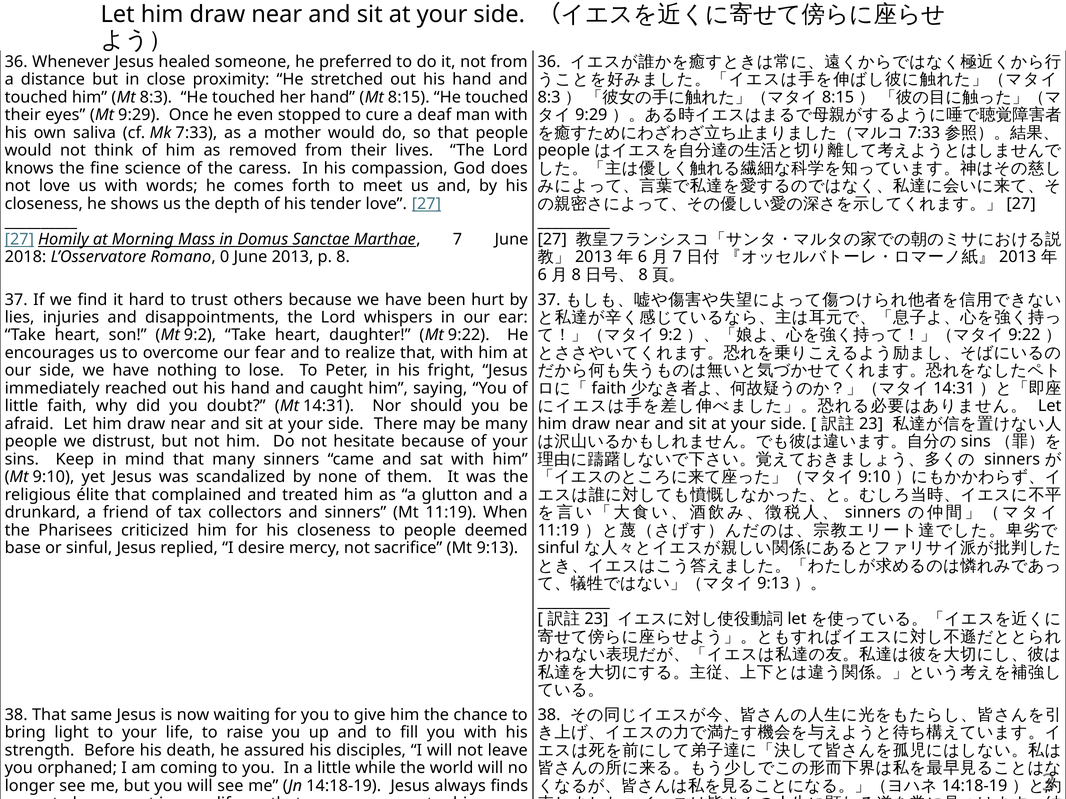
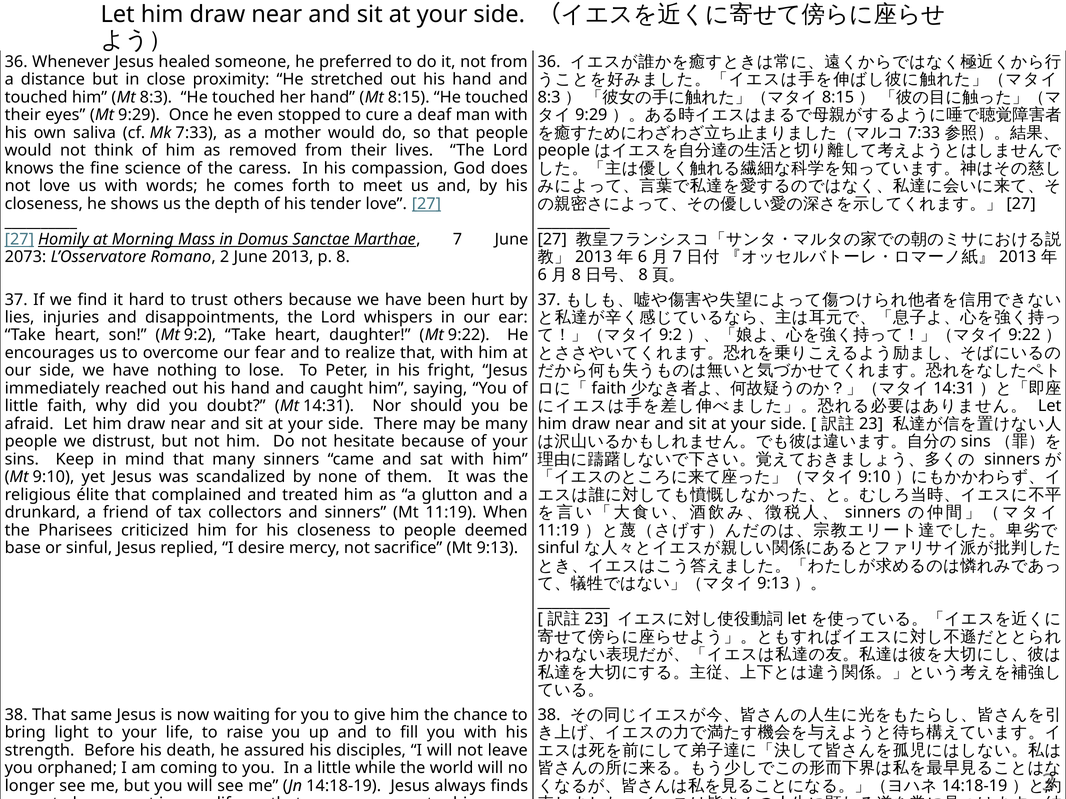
2018: 2018 -> 2073
0: 0 -> 2
